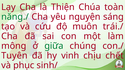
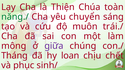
nguyện: nguyện -> chuyển
giữa colour: green -> purple
Tuyên: Tuyên -> Tháng
vinh: vinh -> loan
